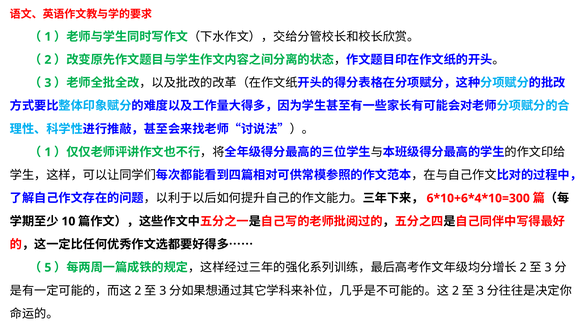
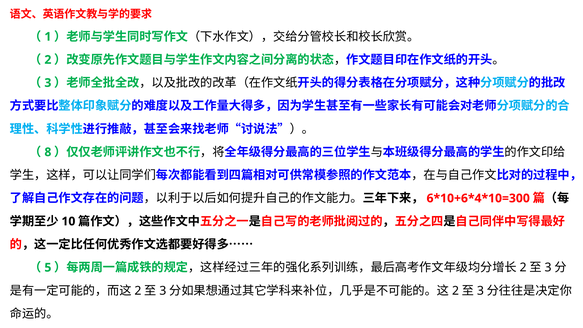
1 at (48, 152): 1 -> 8
